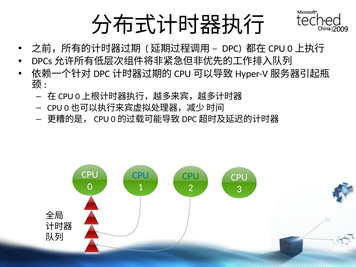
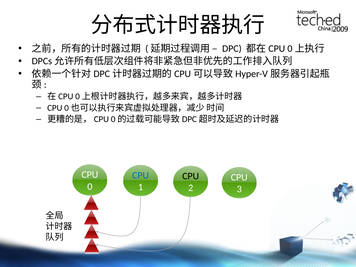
CPU at (191, 176) colour: green -> black
